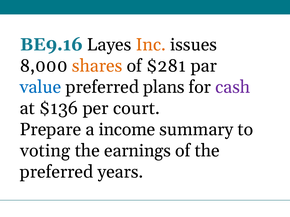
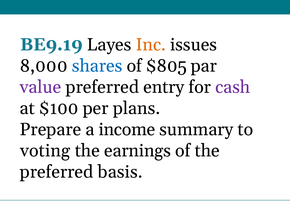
BE9.16: BE9.16 -> BE9.19
shares colour: orange -> blue
$281: $281 -> $805
value colour: blue -> purple
plans: plans -> entry
$136: $136 -> $100
court: court -> plans
years: years -> basis
